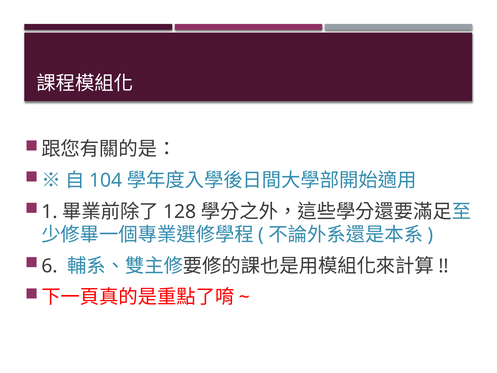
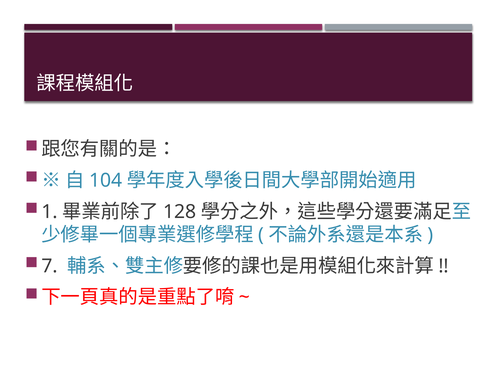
6: 6 -> 7
